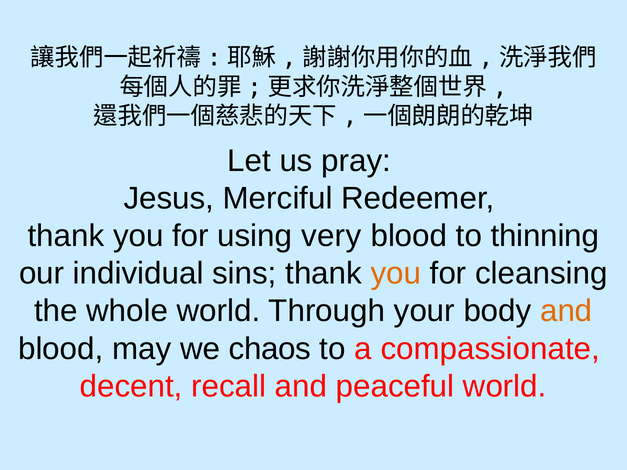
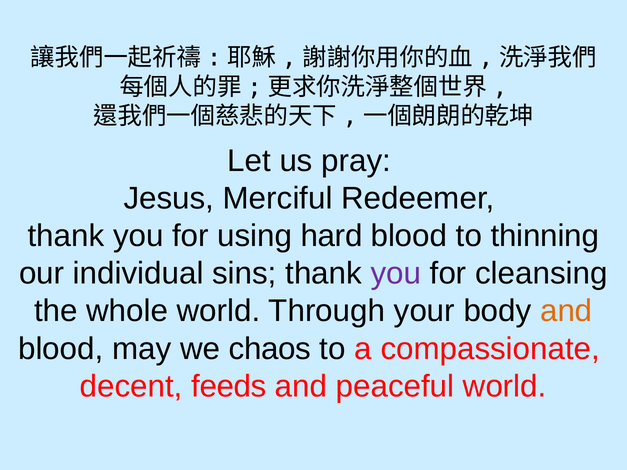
very: very -> hard
you at (396, 274) colour: orange -> purple
recall: recall -> feeds
